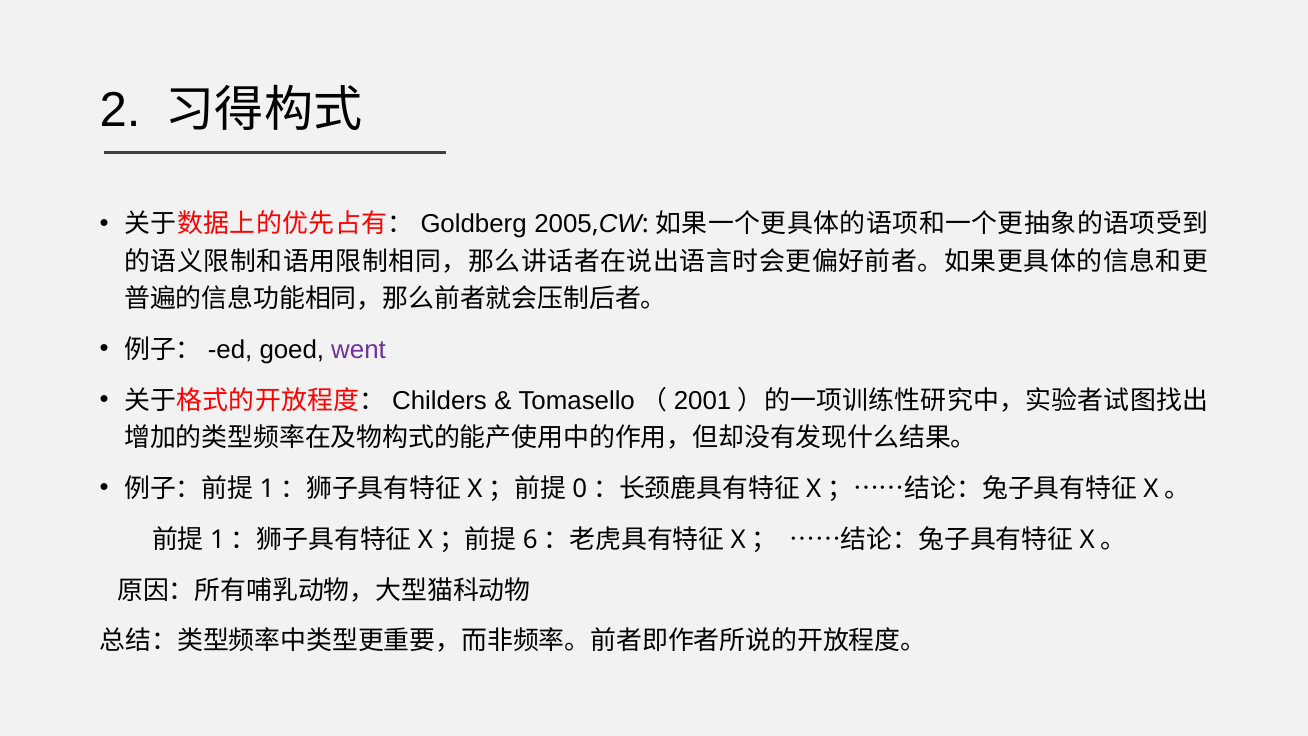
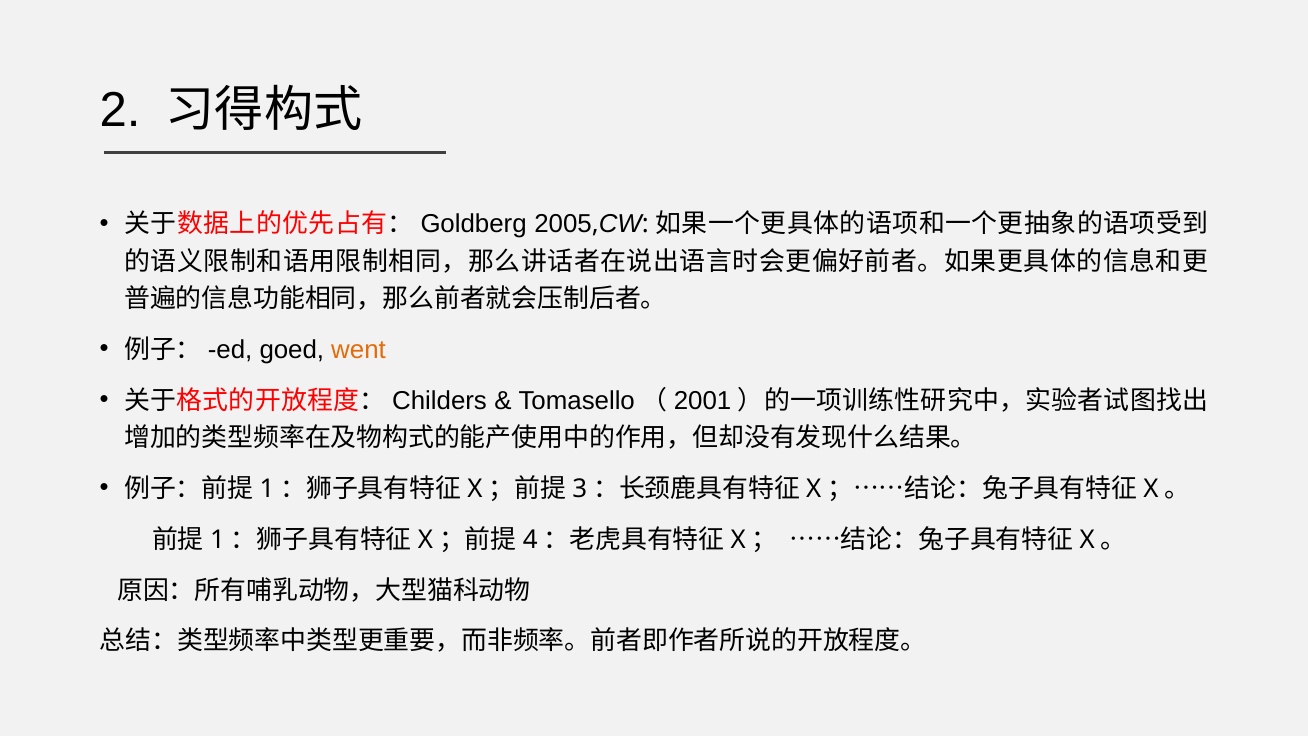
went colour: purple -> orange
0: 0 -> 3
6: 6 -> 4
